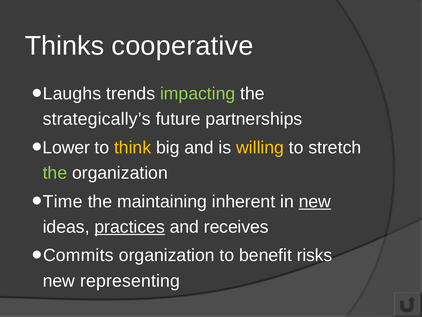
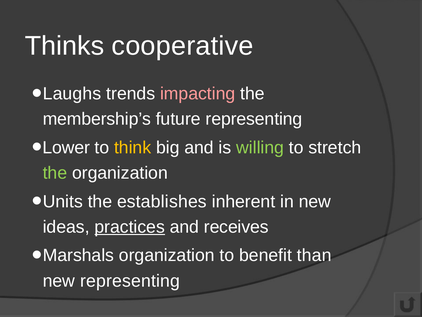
impacting colour: light green -> pink
strategically’s: strategically’s -> membership’s
future partnerships: partnerships -> representing
willing colour: yellow -> light green
Time: Time -> Units
maintaining: maintaining -> establishes
new at (315, 201) underline: present -> none
Commits: Commits -> Marshals
risks: risks -> than
